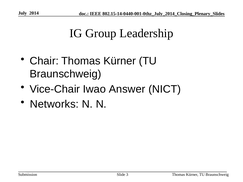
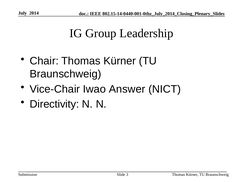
Networks: Networks -> Directivity
